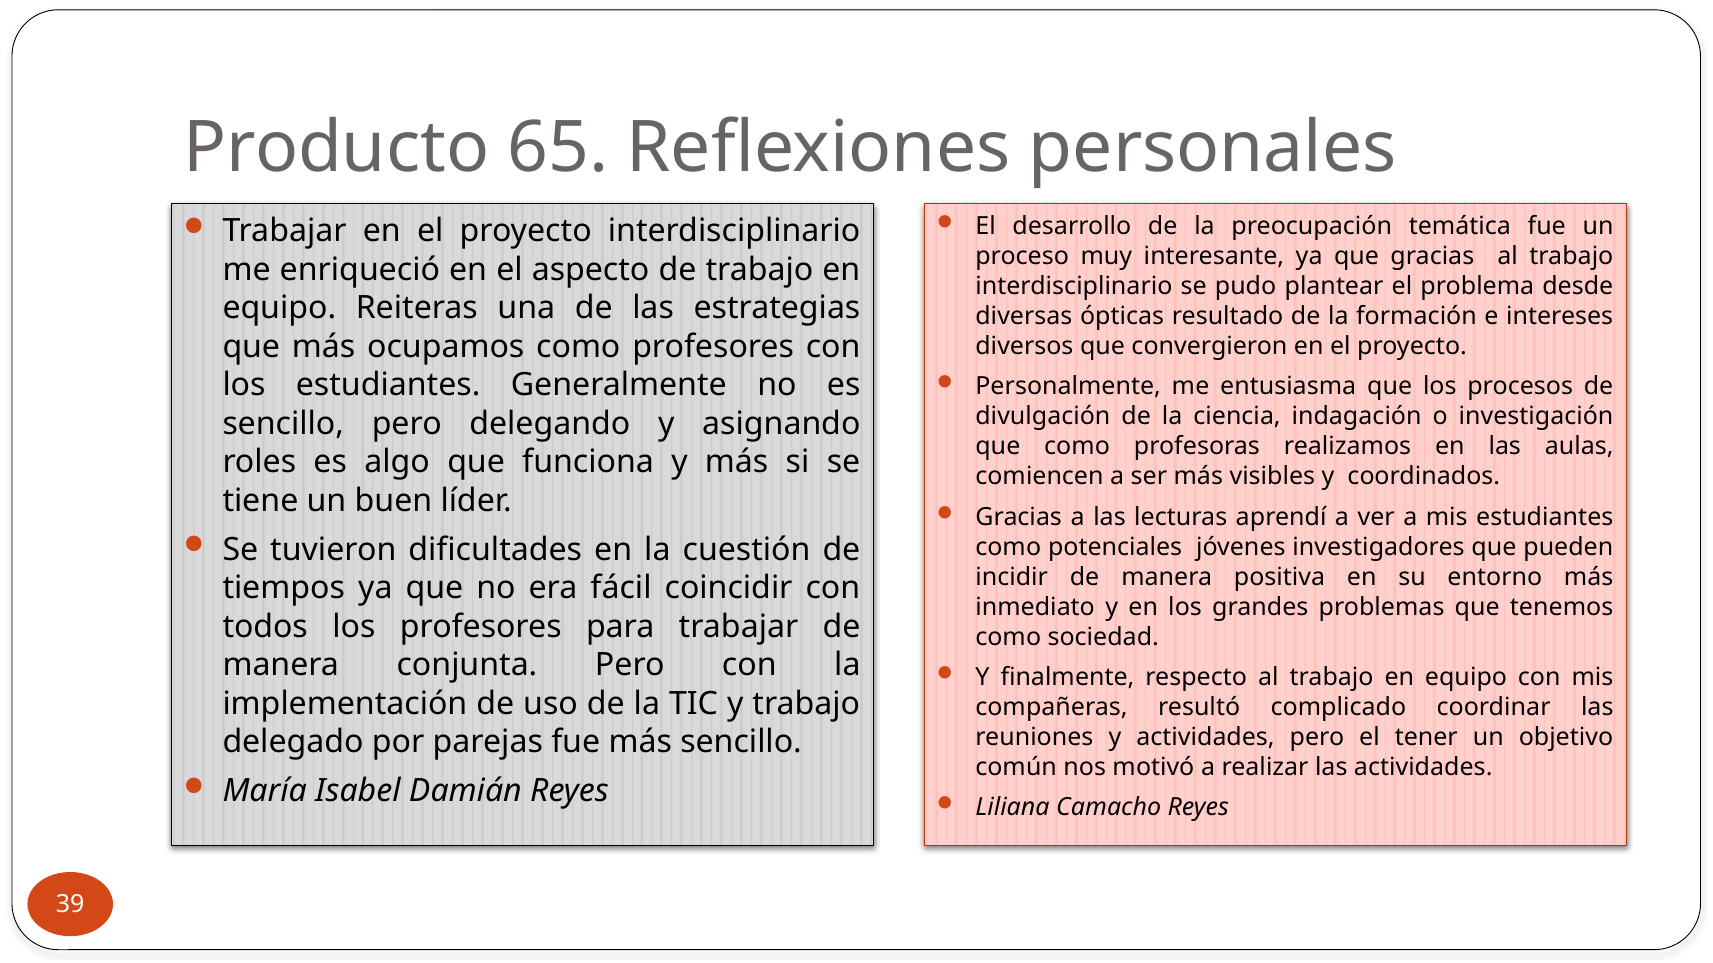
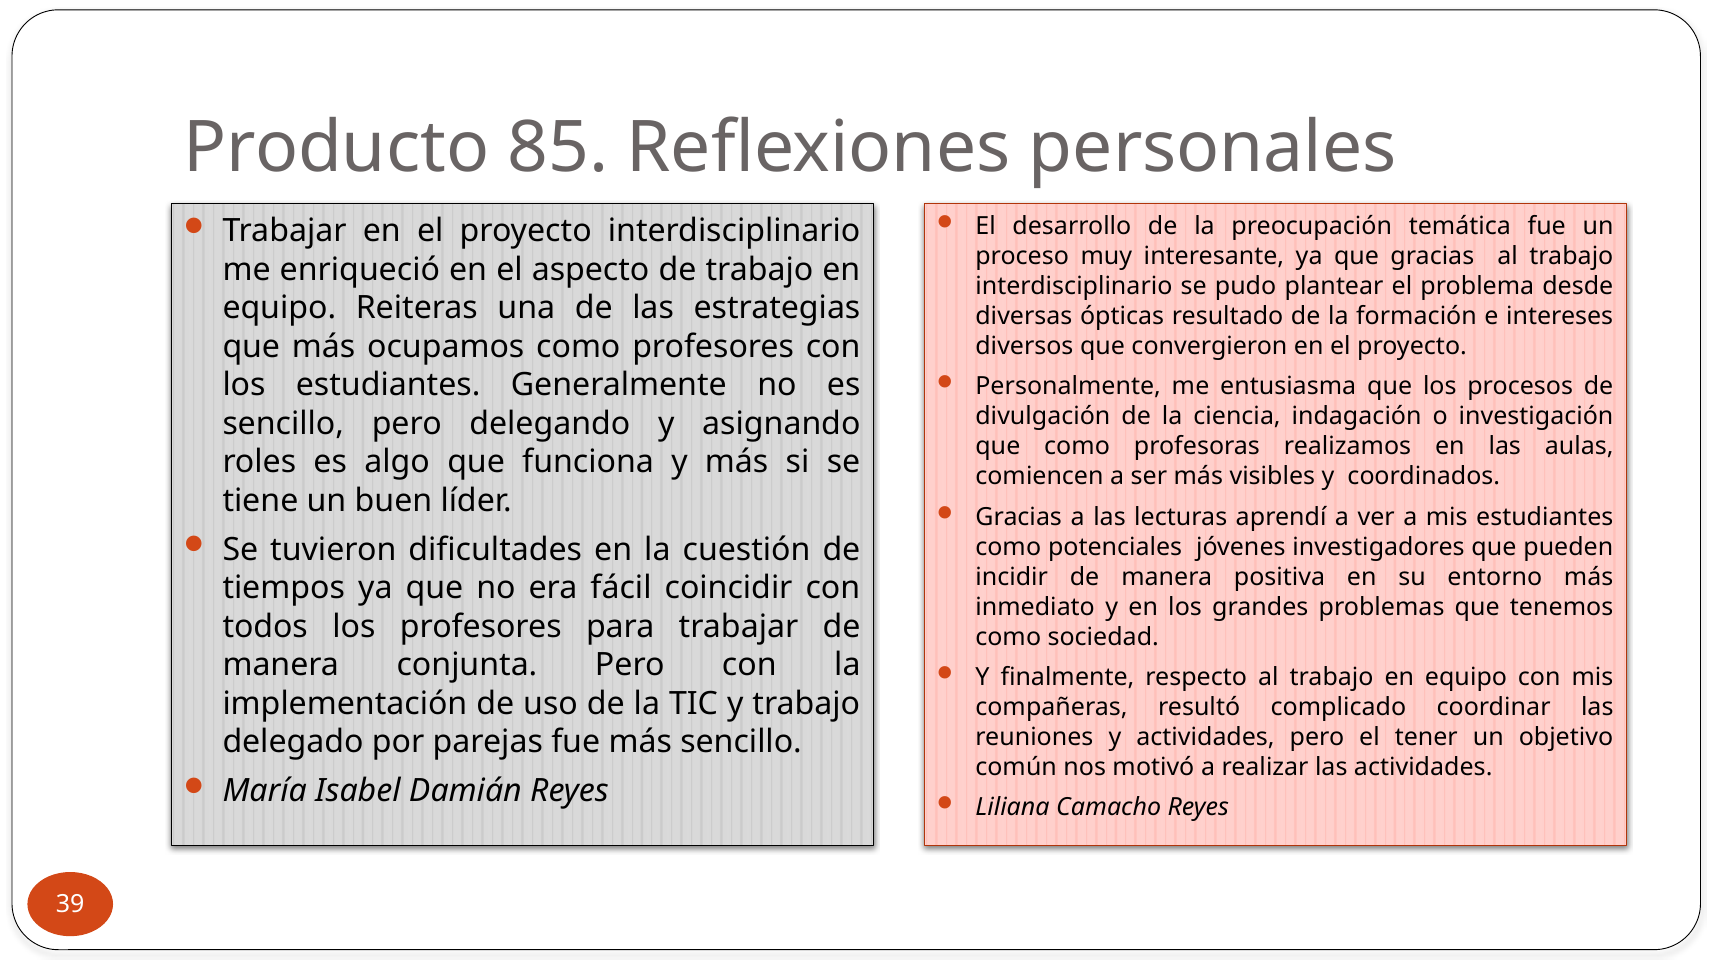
65: 65 -> 85
